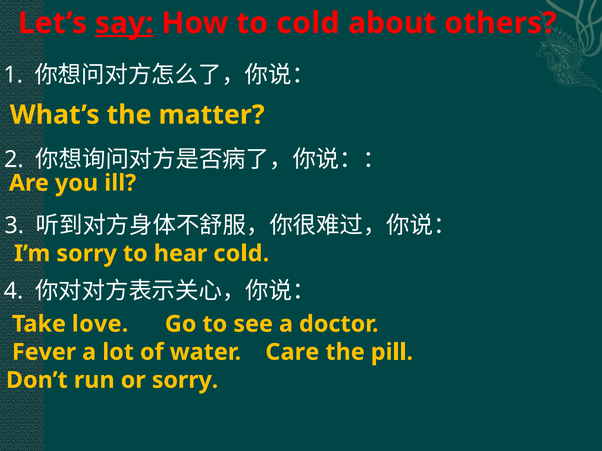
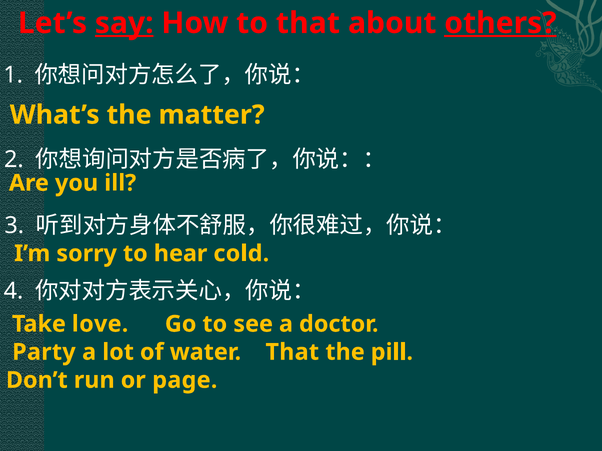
to cold: cold -> that
others underline: none -> present
Fever: Fever -> Party
water Care: Care -> That
or sorry: sorry -> page
